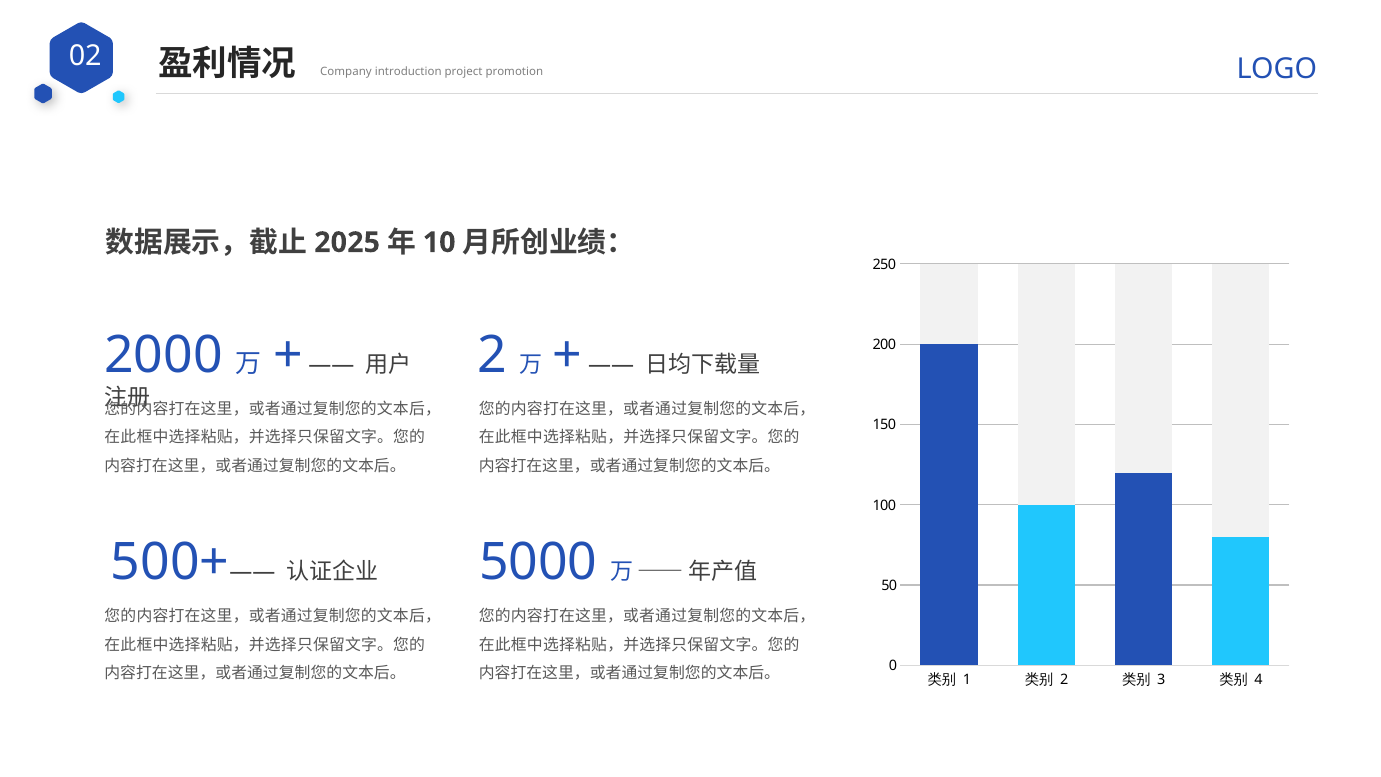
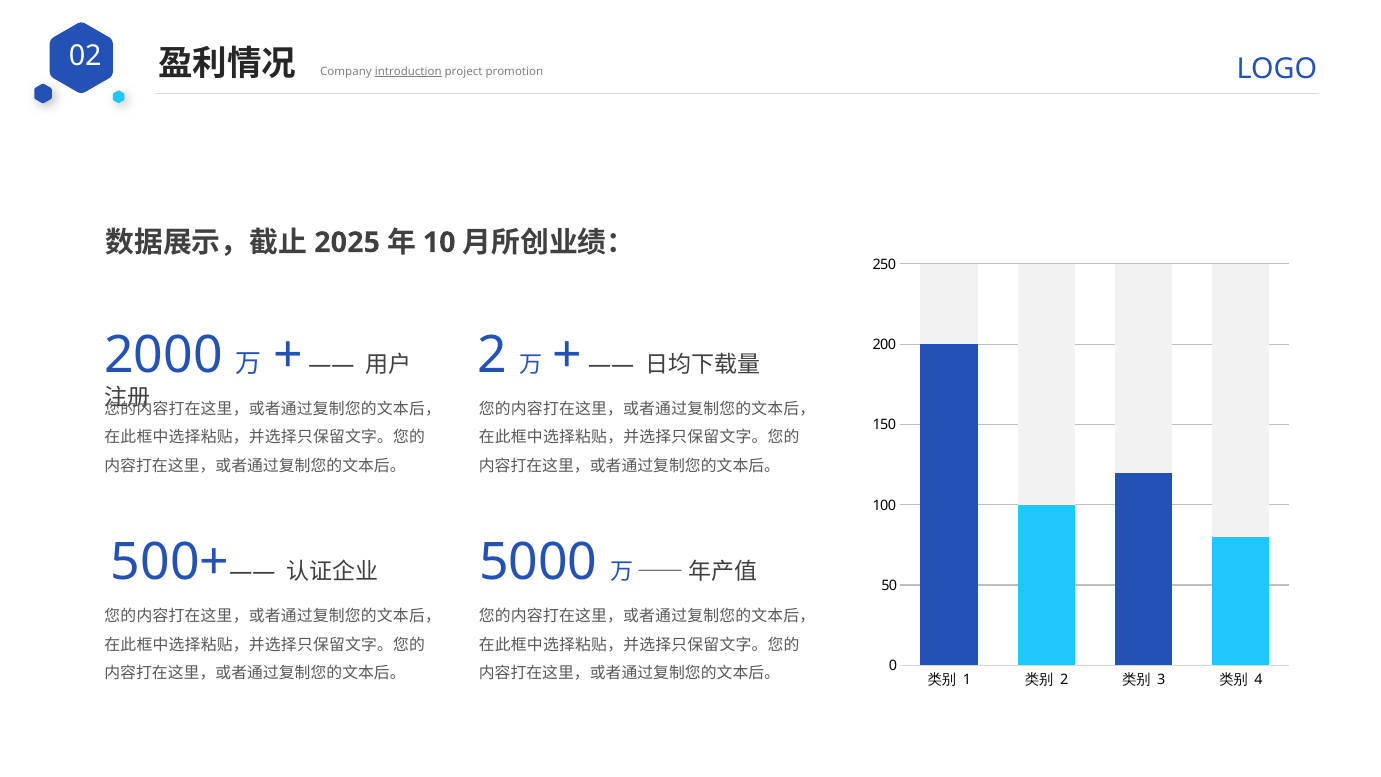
introduction underline: none -> present
